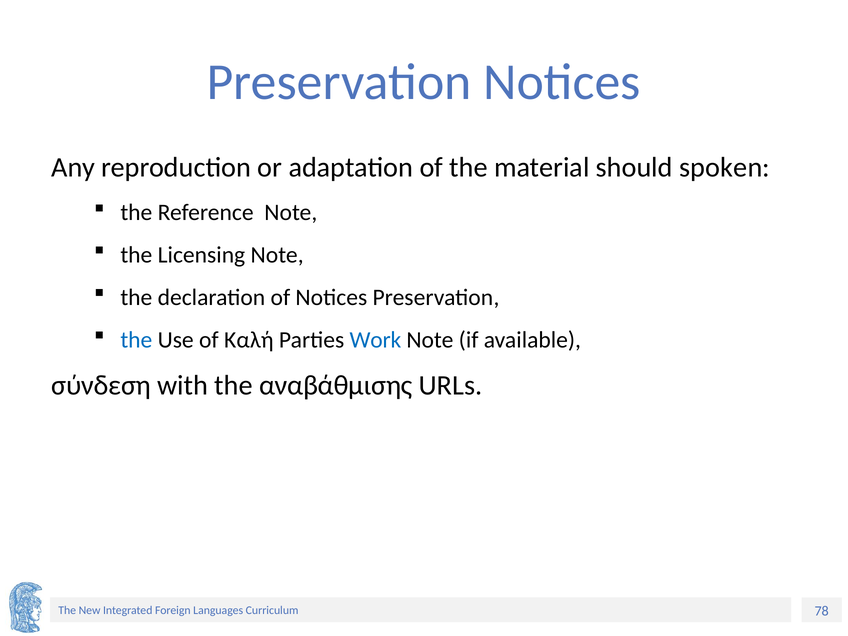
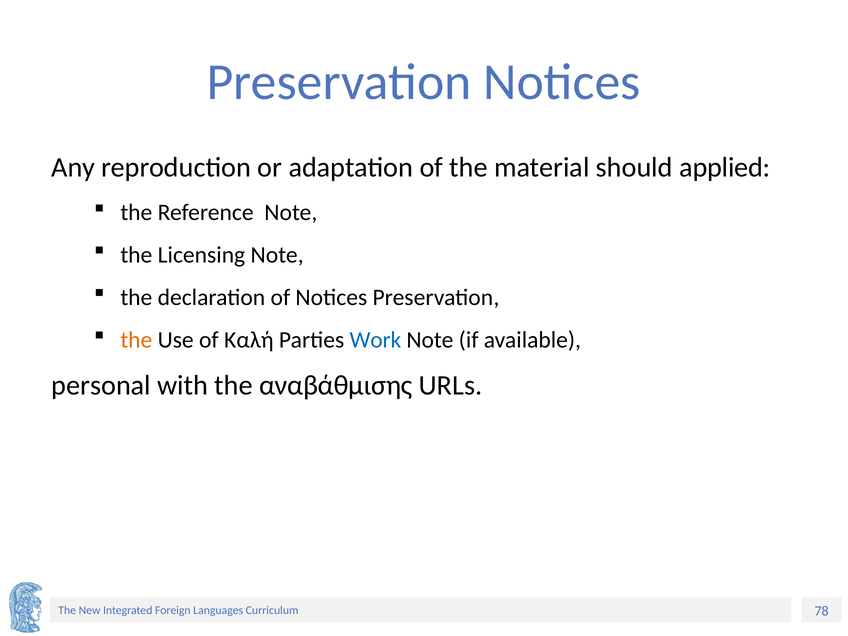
spoken: spoken -> applied
the at (136, 340) colour: blue -> orange
σύνδεση: σύνδεση -> personal
